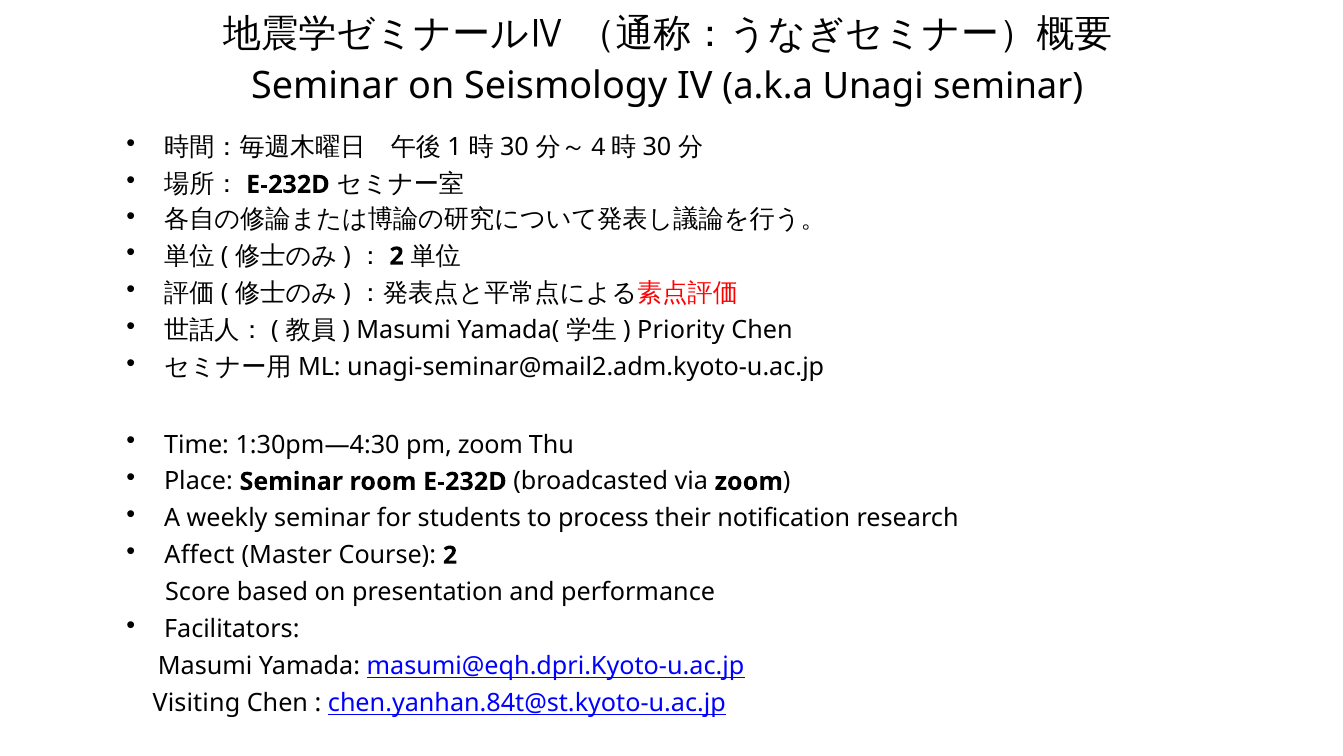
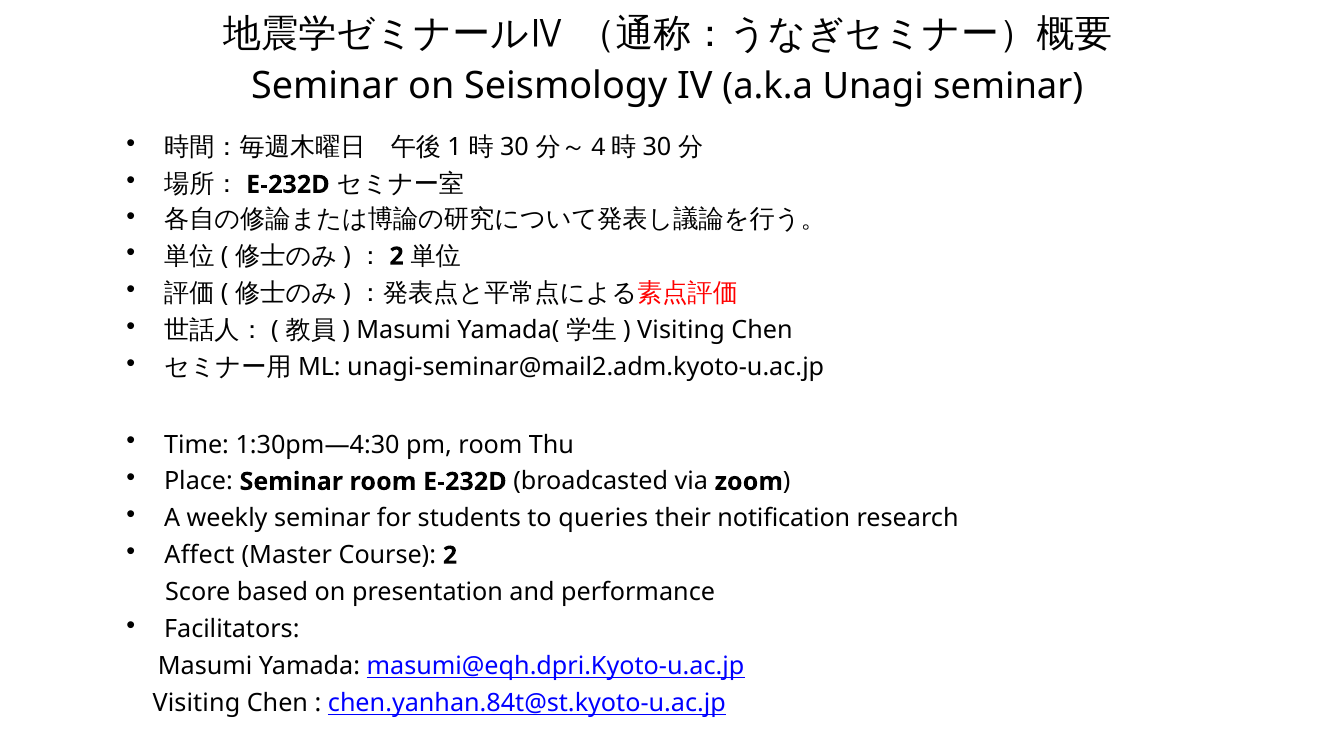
Priority at (681, 330): Priority -> Visiting
pm zoom: zoom -> room
process: process -> queries
